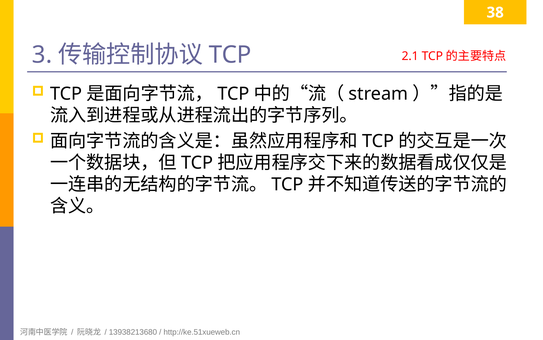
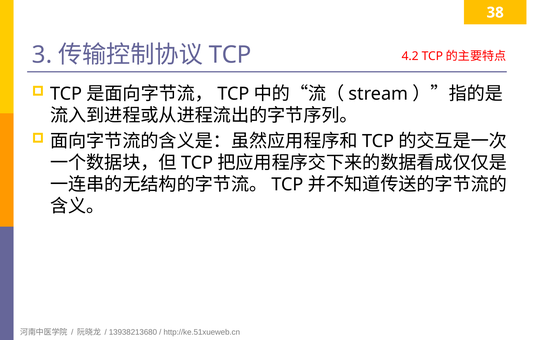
2.1: 2.1 -> 4.2
